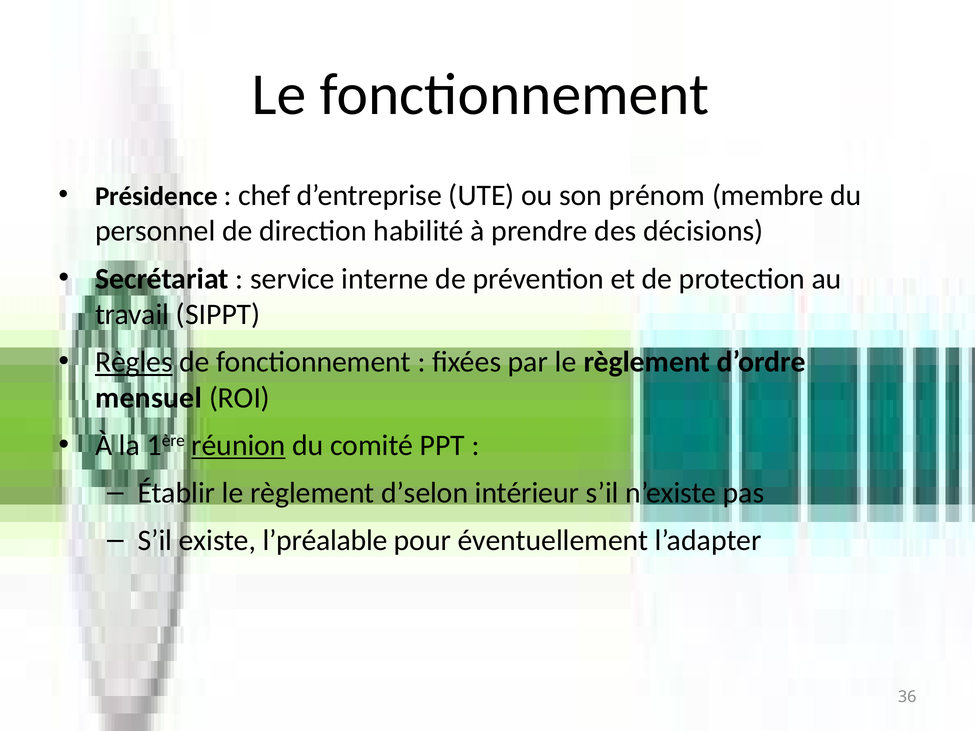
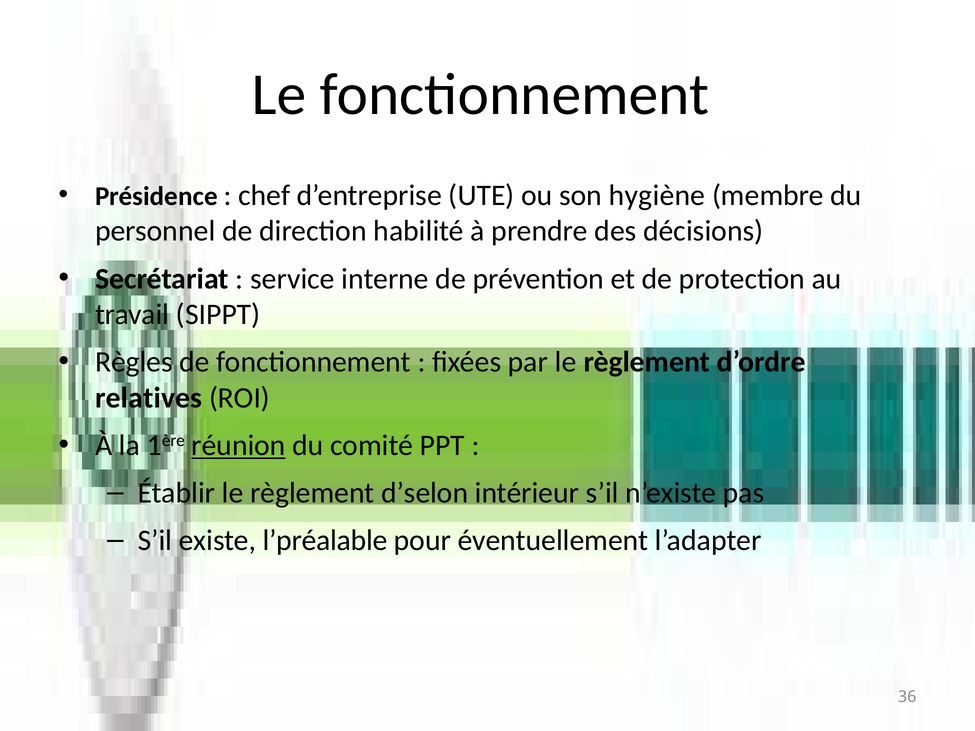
prénom: prénom -> hygiène
Règles underline: present -> none
mensuel: mensuel -> relatives
